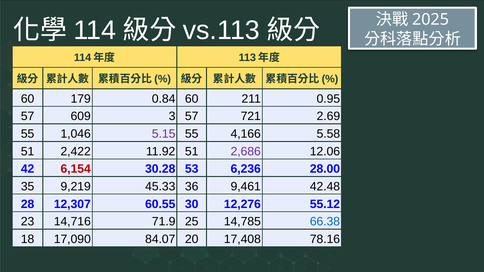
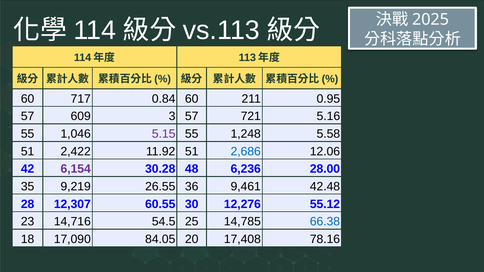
179: 179 -> 717
2.69: 2.69 -> 5.16
4,166: 4,166 -> 1,248
2,686 colour: purple -> blue
6,154 colour: red -> purple
53: 53 -> 48
45.33: 45.33 -> 26.55
71.9: 71.9 -> 54.5
84.07: 84.07 -> 84.05
